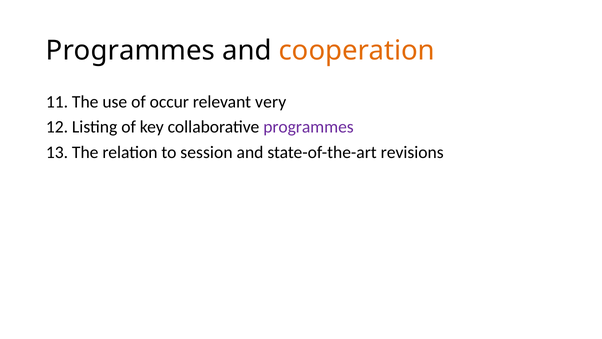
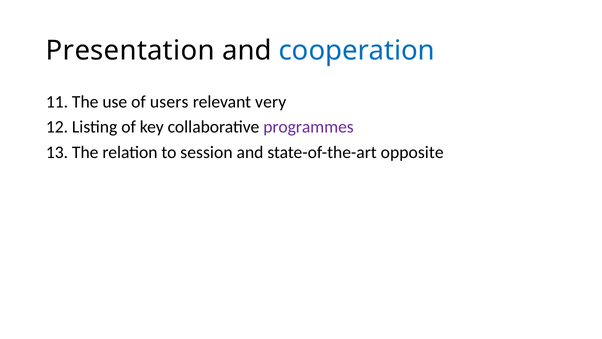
Programmes at (130, 51): Programmes -> Presentation
cooperation colour: orange -> blue
occur: occur -> users
revisions: revisions -> opposite
